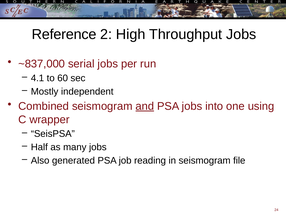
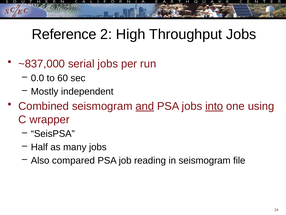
4.1: 4.1 -> 0.0
into underline: none -> present
generated: generated -> compared
